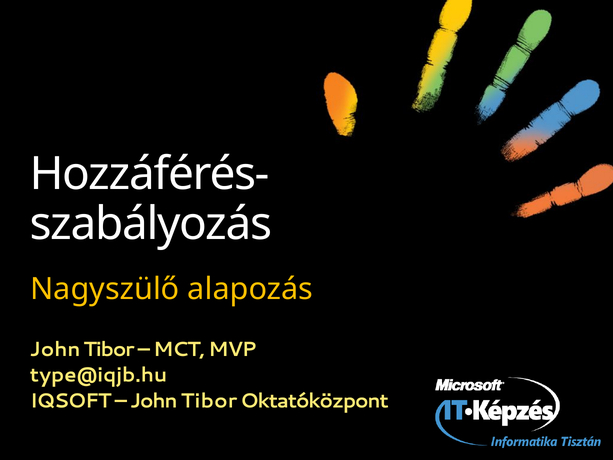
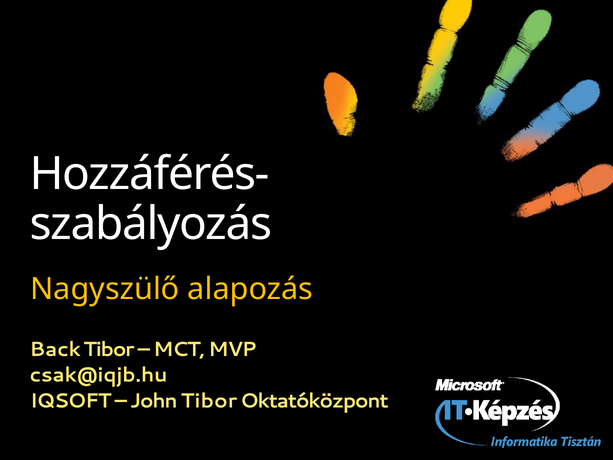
John at (55, 349): John -> Back
type@iqjb.hu: type@iqjb.hu -> csak@iqjb.hu
